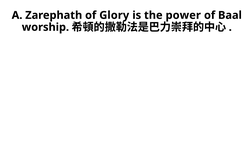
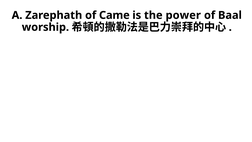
Glory: Glory -> Came
